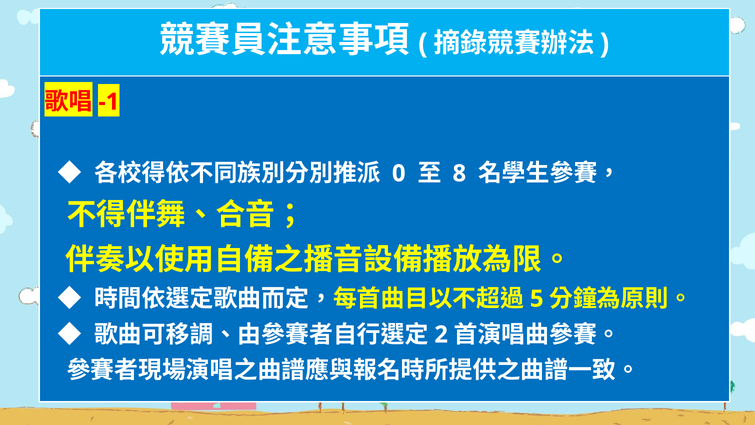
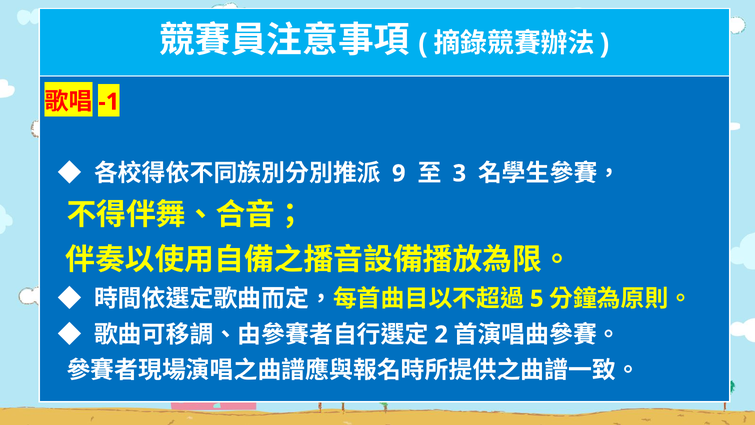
0: 0 -> 9
8: 8 -> 3
